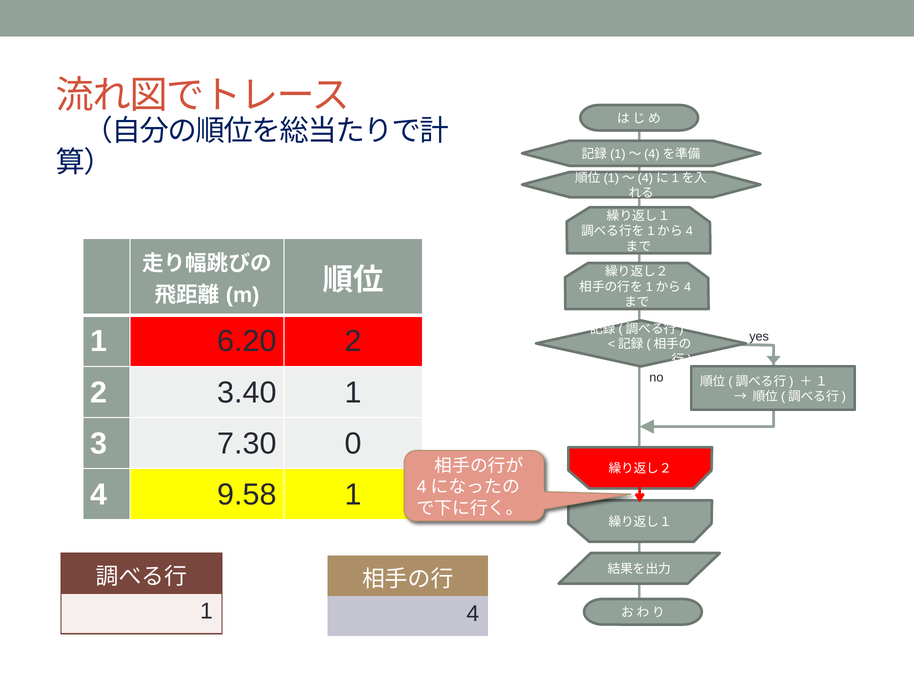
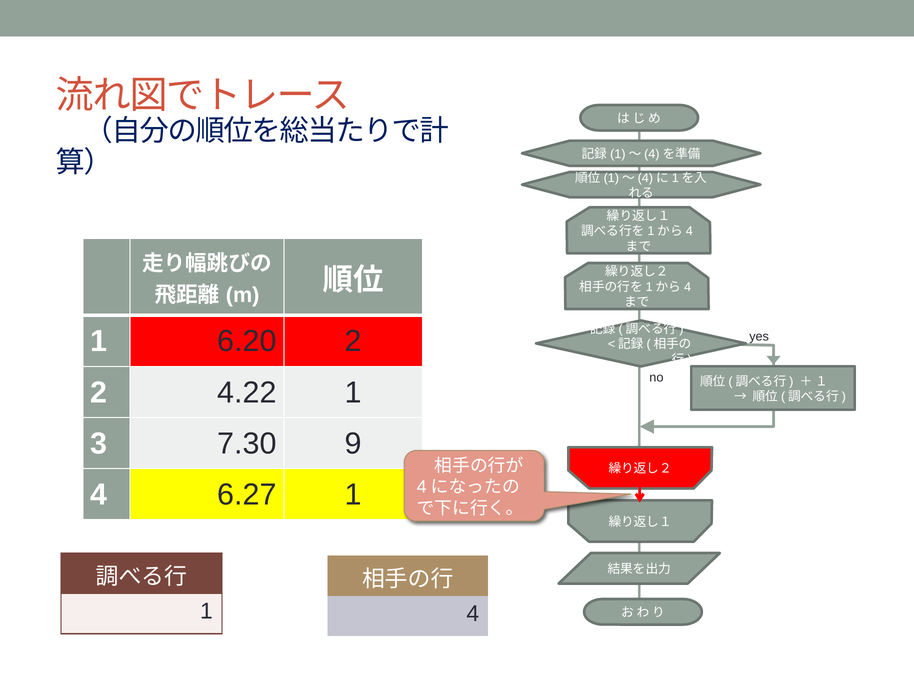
3.40: 3.40 -> 4.22
0: 0 -> 9
9.58: 9.58 -> 6.27
